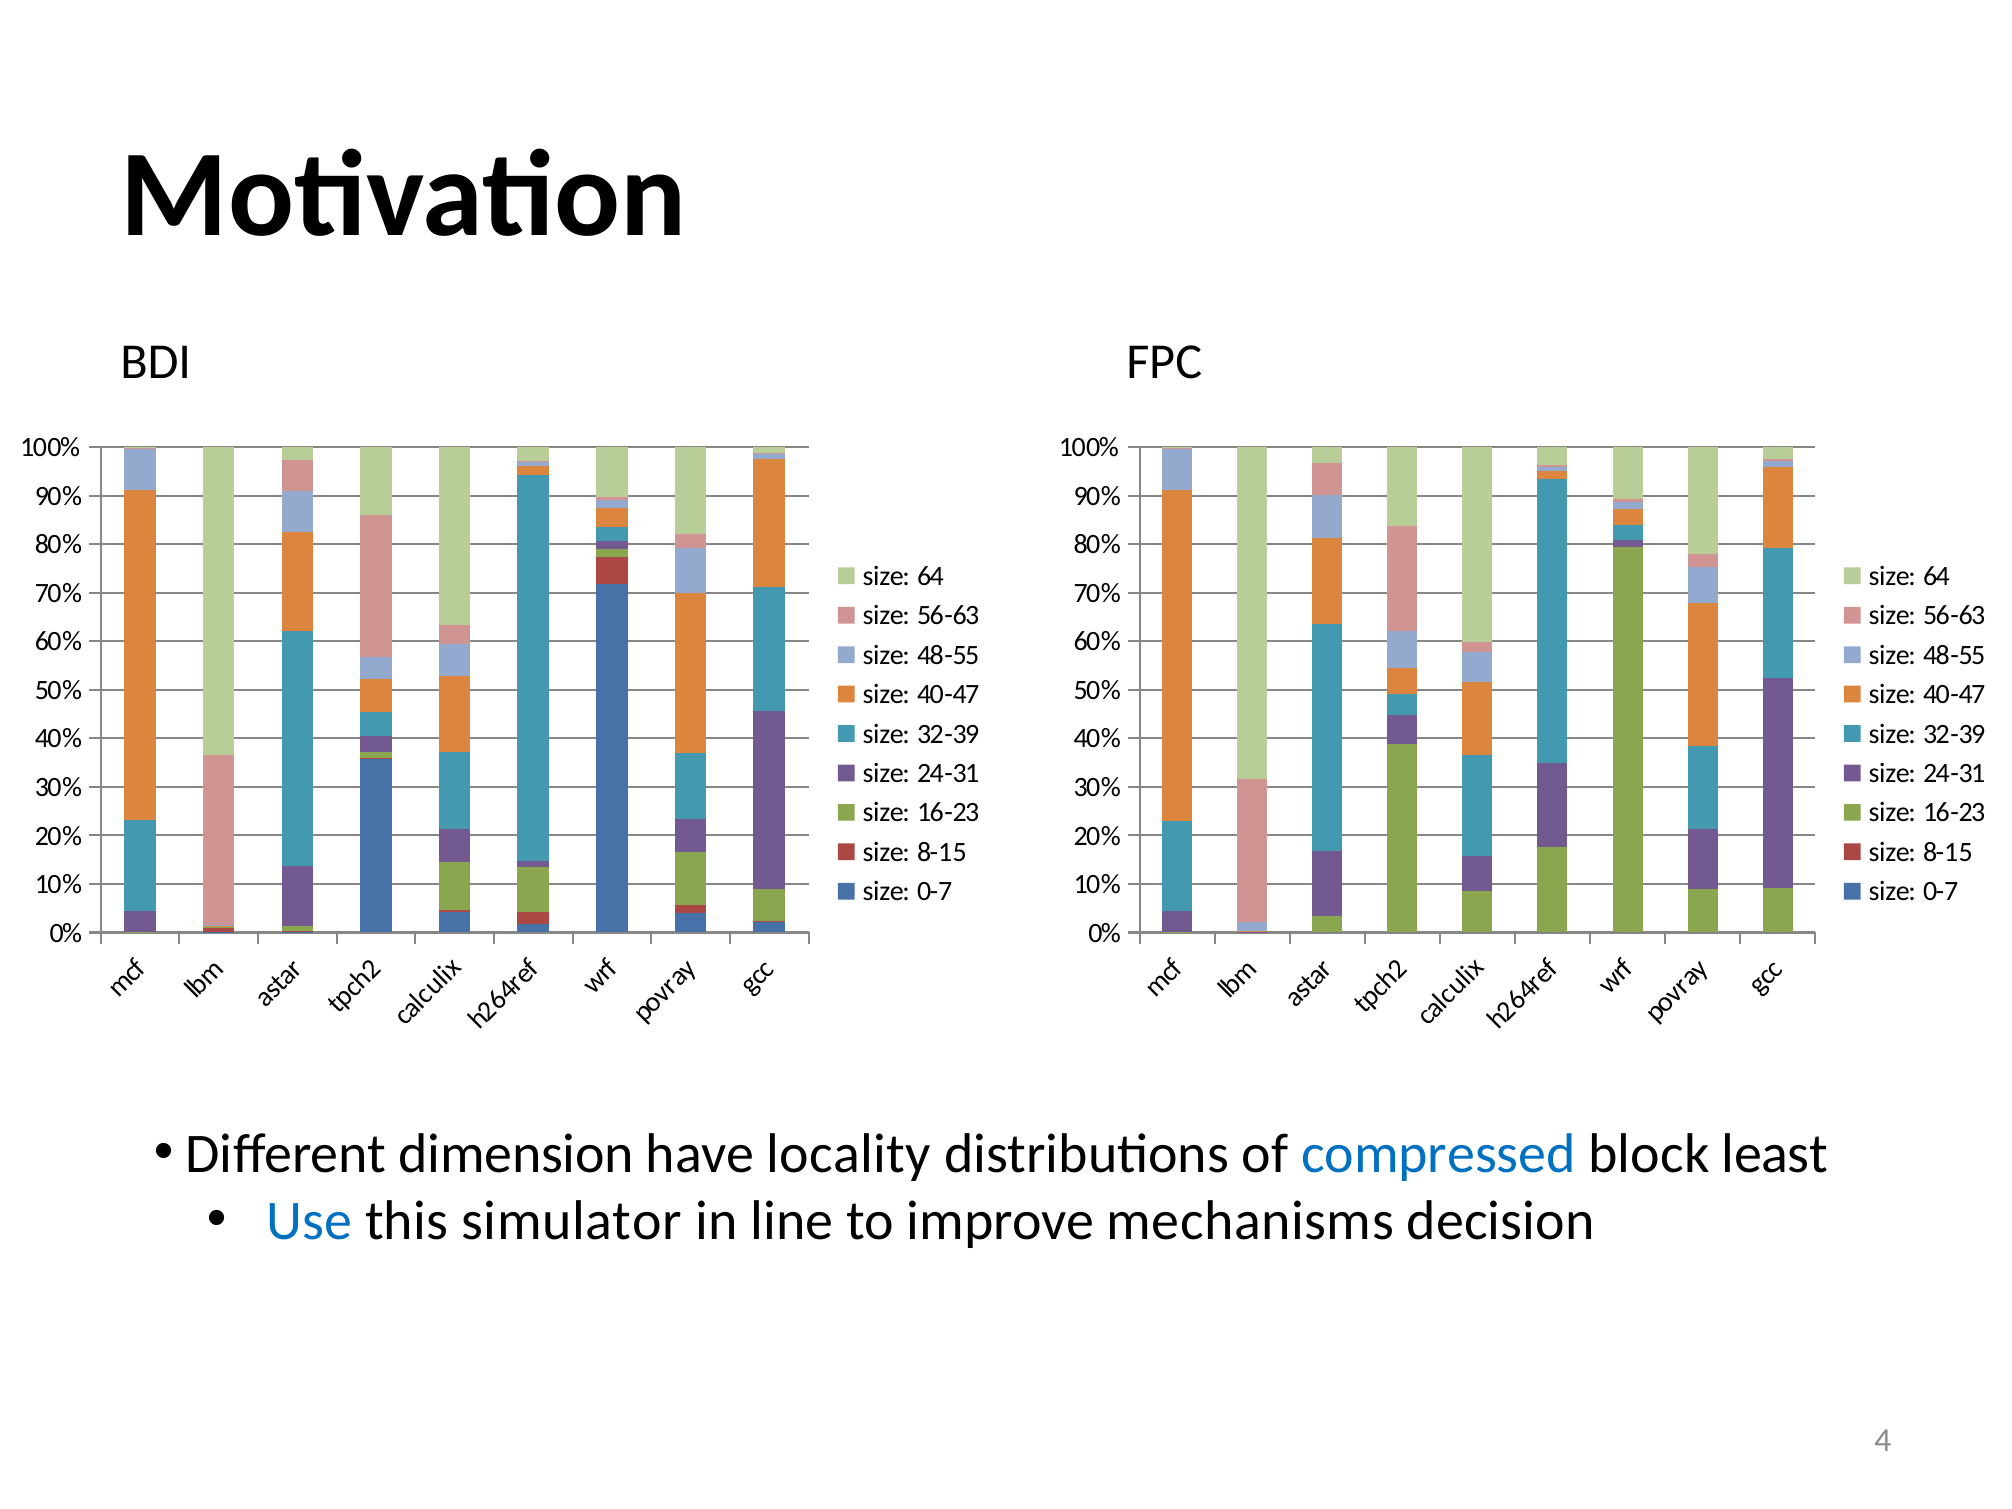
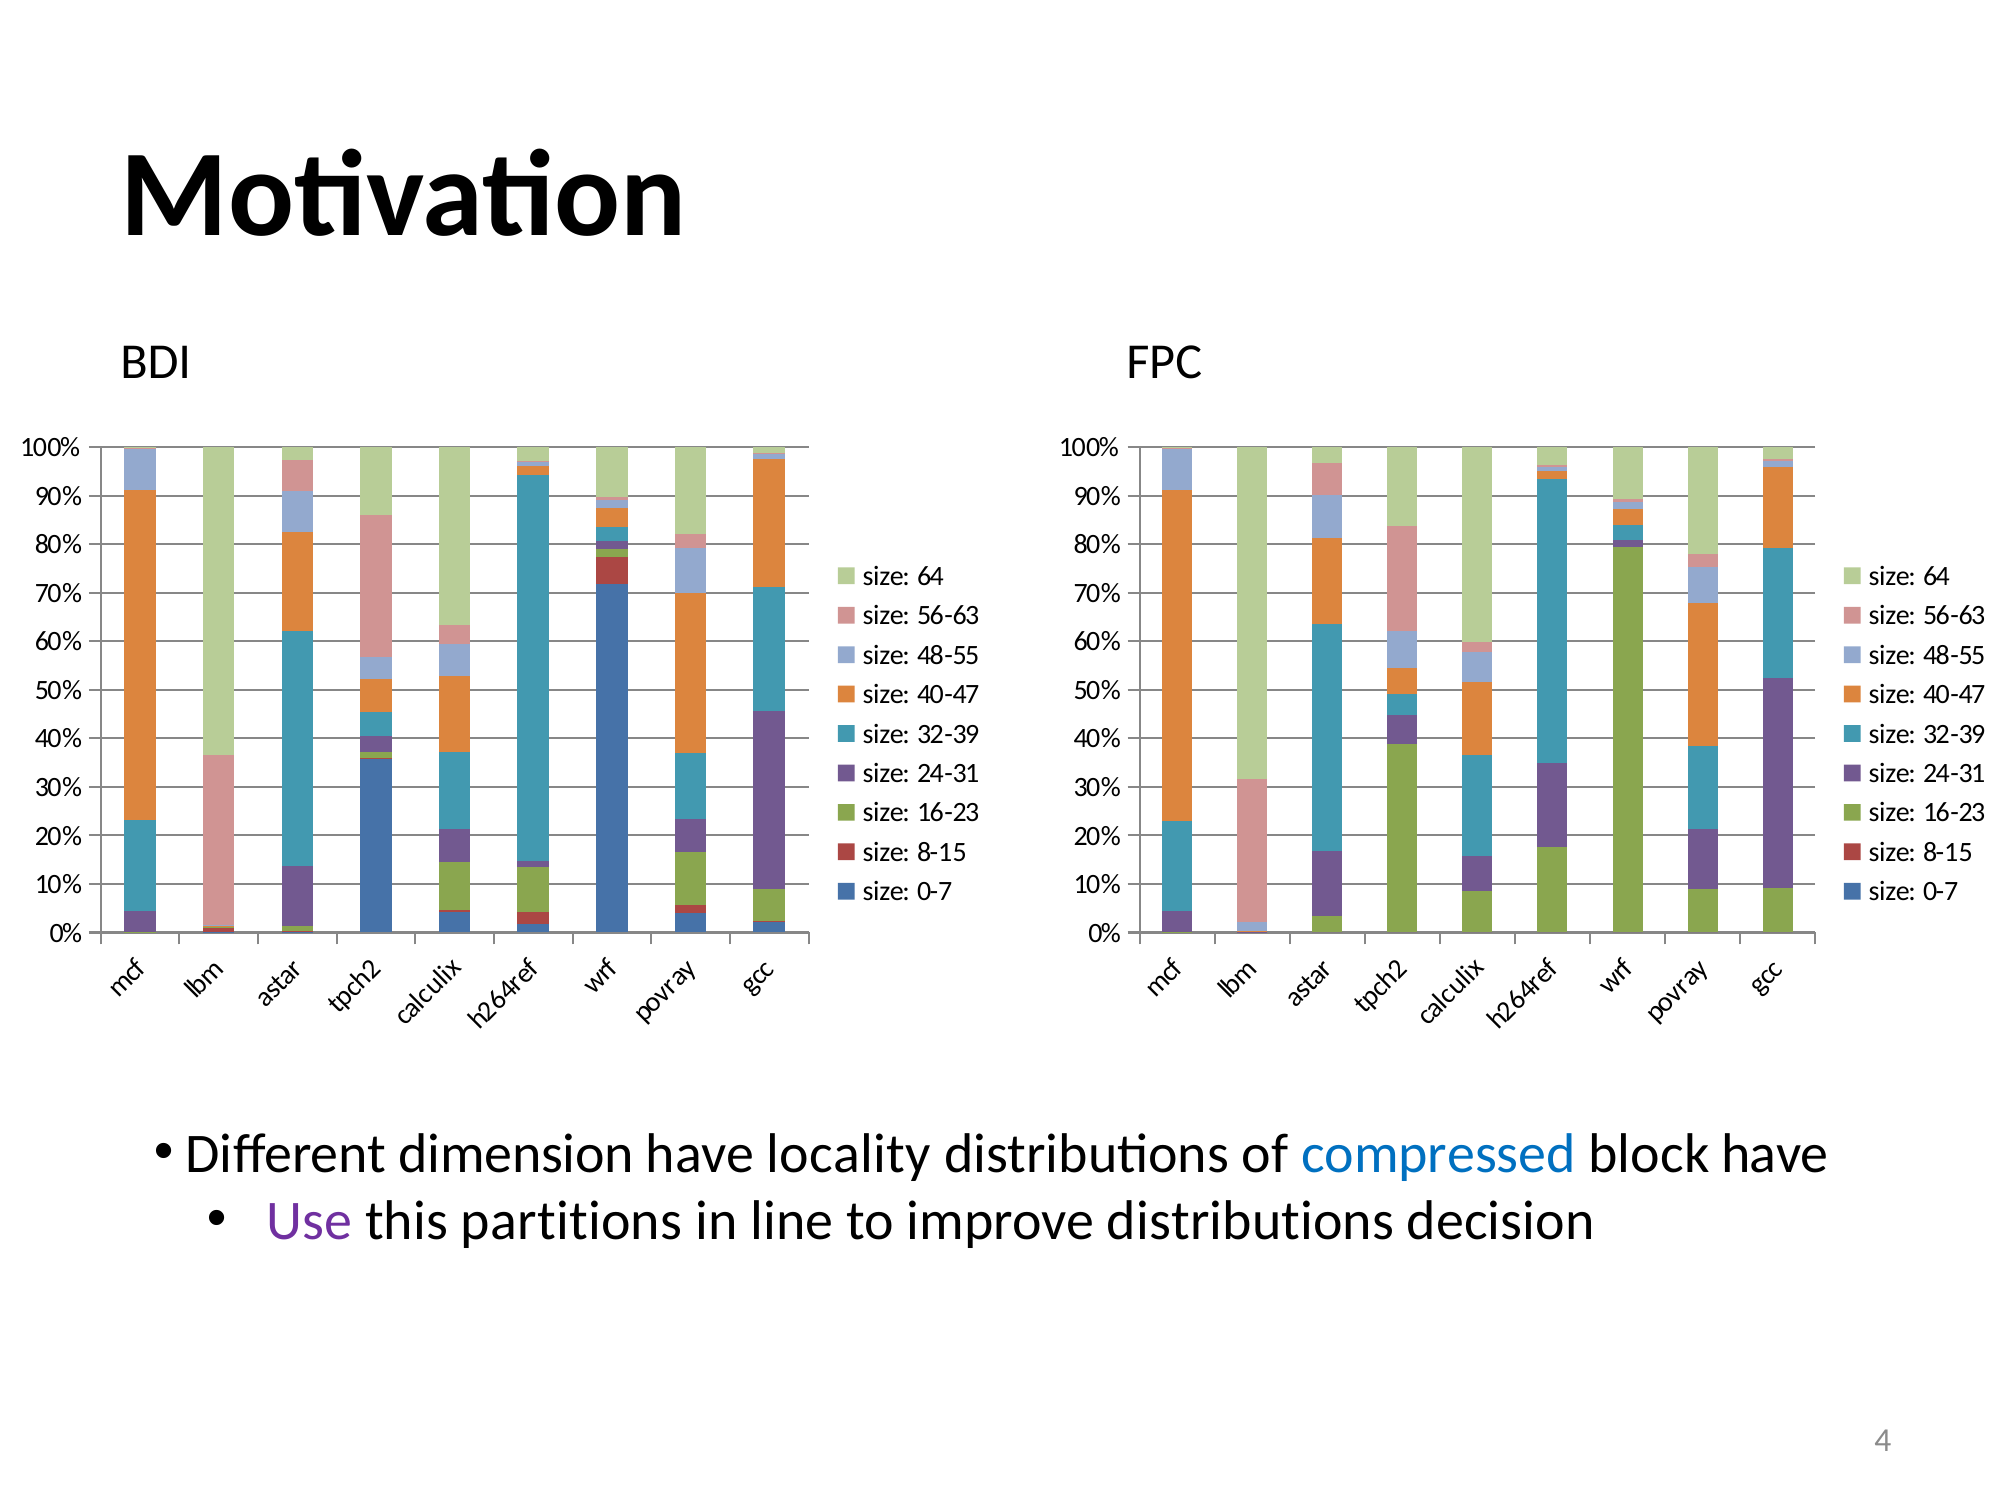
block least: least -> have
Use colour: blue -> purple
simulator: simulator -> partitions
improve mechanisms: mechanisms -> distributions
